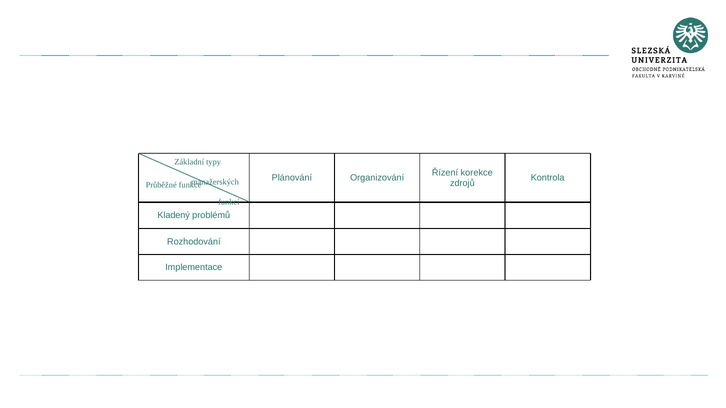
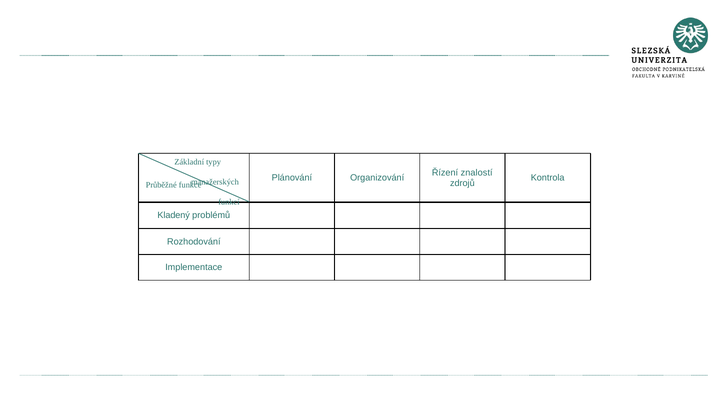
korekce: korekce -> znalostí
